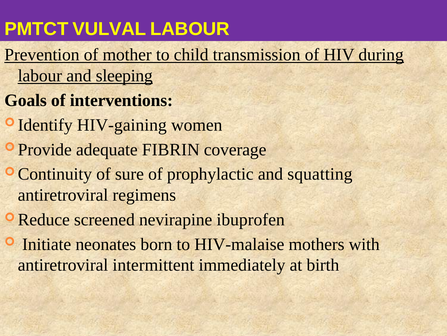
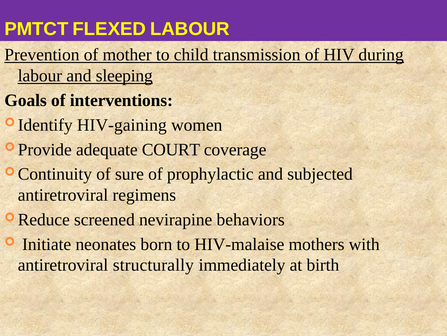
VULVAL: VULVAL -> FLEXED
FIBRIN: FIBRIN -> COURT
squatting: squatting -> subjected
ibuprofen: ibuprofen -> behaviors
intermittent: intermittent -> structurally
